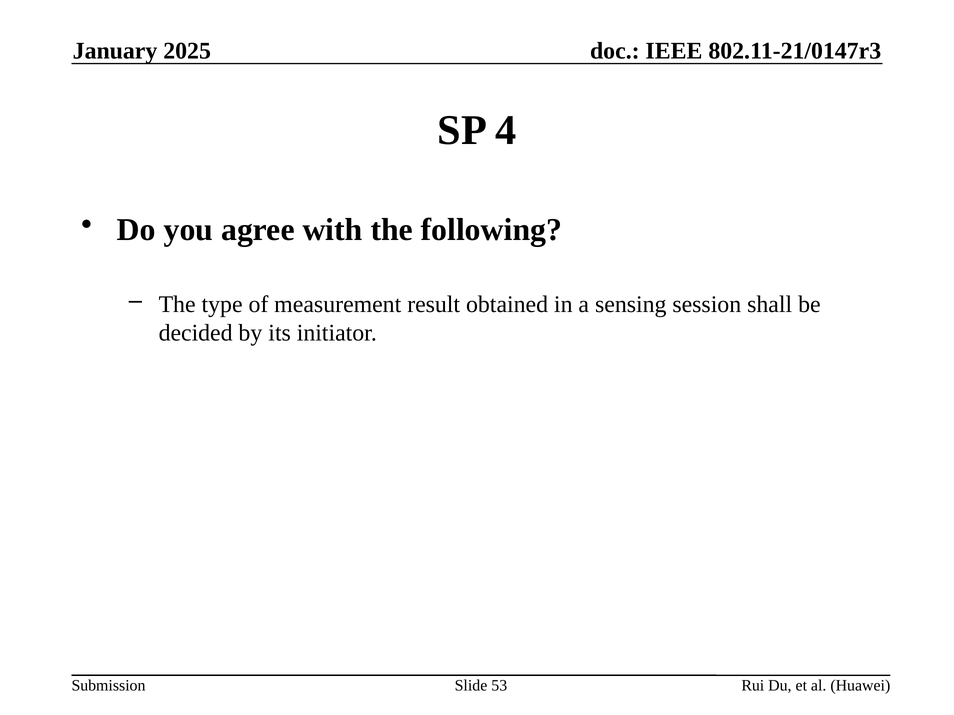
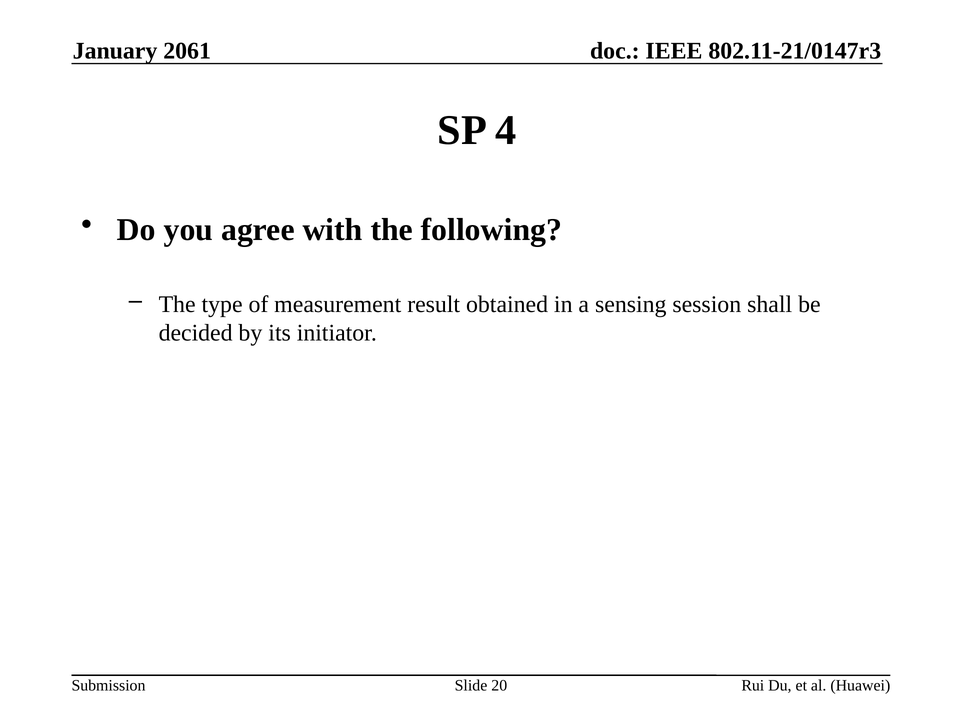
2025: 2025 -> 2061
53: 53 -> 20
